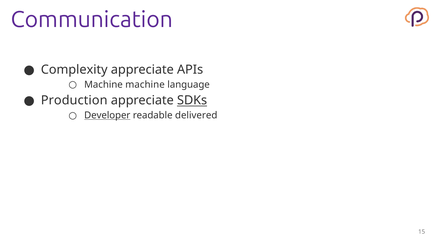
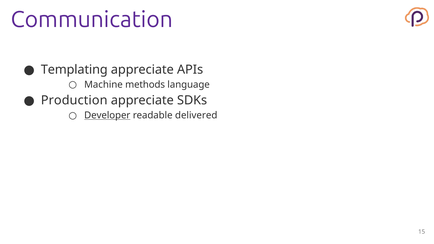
Complexity: Complexity -> Templating
Machine machine: machine -> methods
SDKs underline: present -> none
